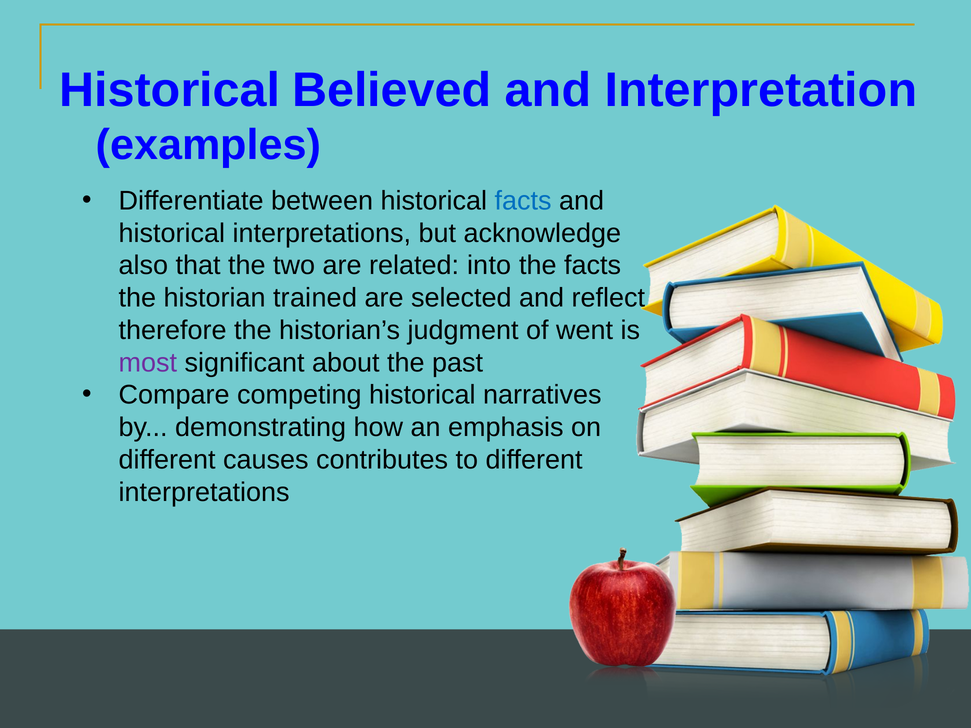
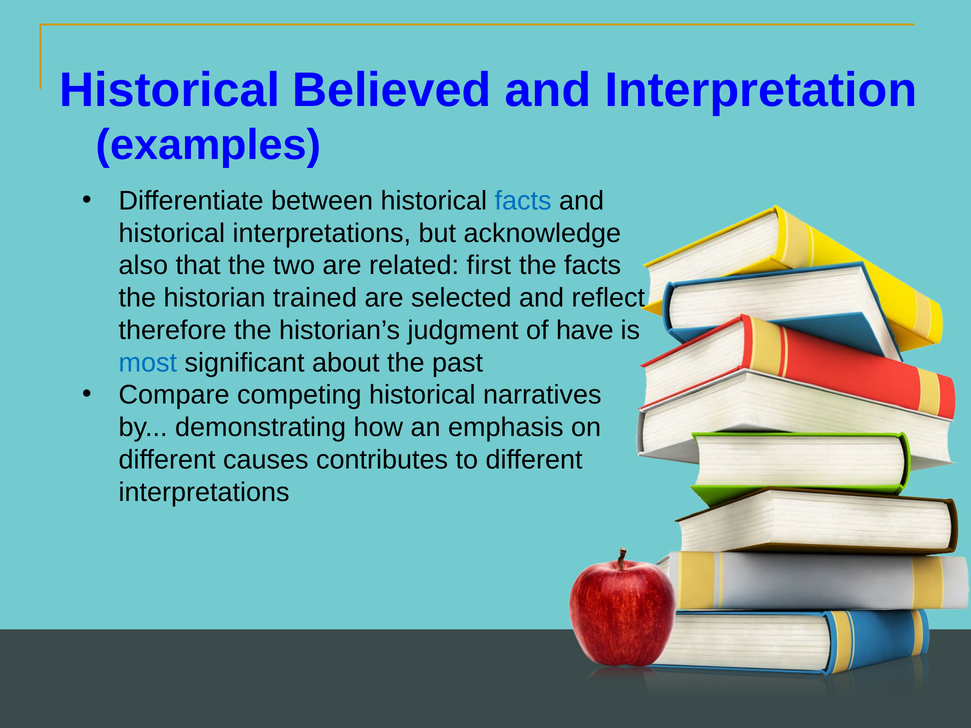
into: into -> first
went: went -> have
most colour: purple -> blue
